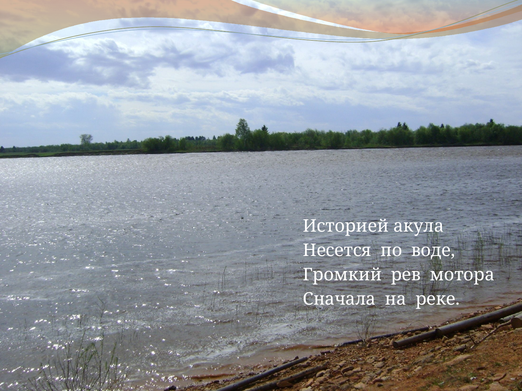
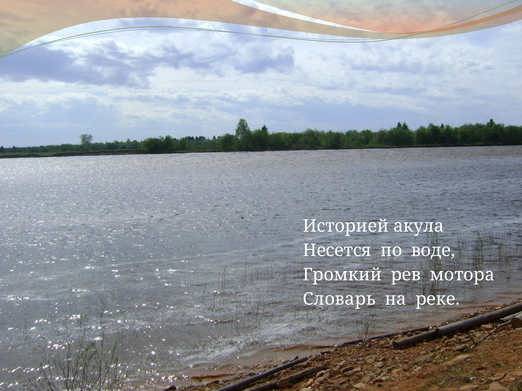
Сначала: Сначала -> Словарь
